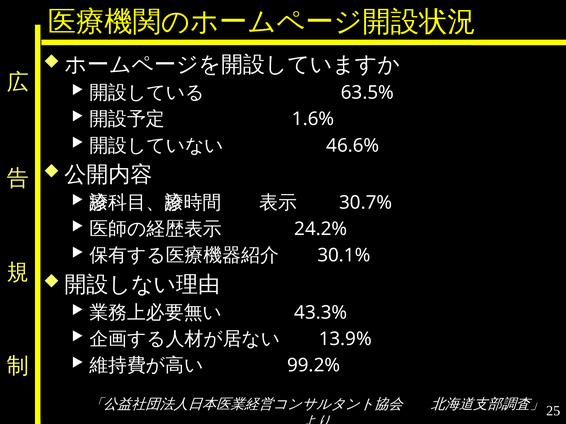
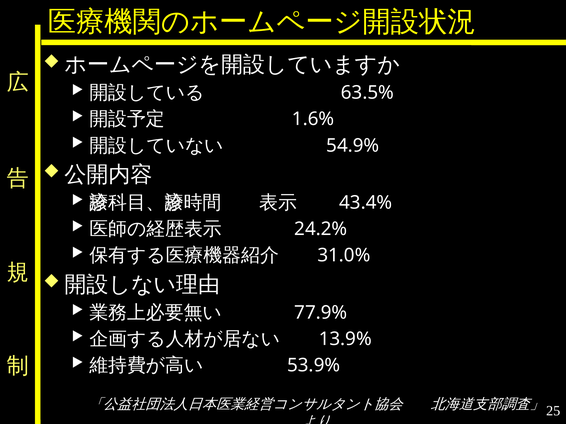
46.6%: 46.6% -> 54.9%
30.7%: 30.7% -> 43.4%
30.1%: 30.1% -> 31.0%
43.3%: 43.3% -> 77.9%
99.2%: 99.2% -> 53.9%
